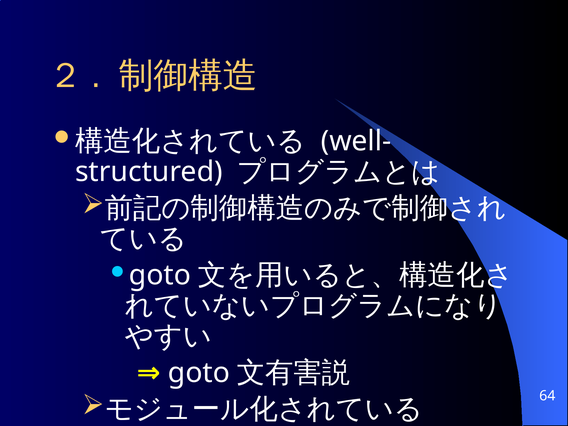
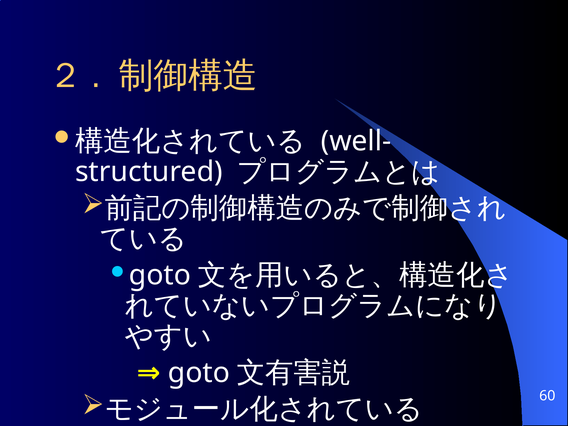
64: 64 -> 60
